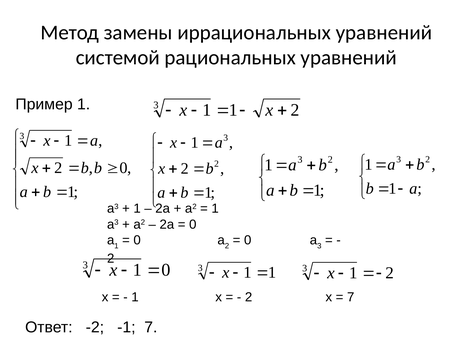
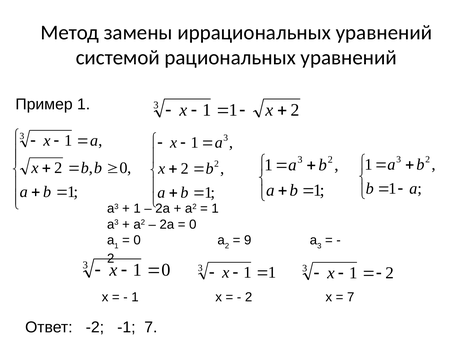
0 at (248, 241): 0 -> 9
